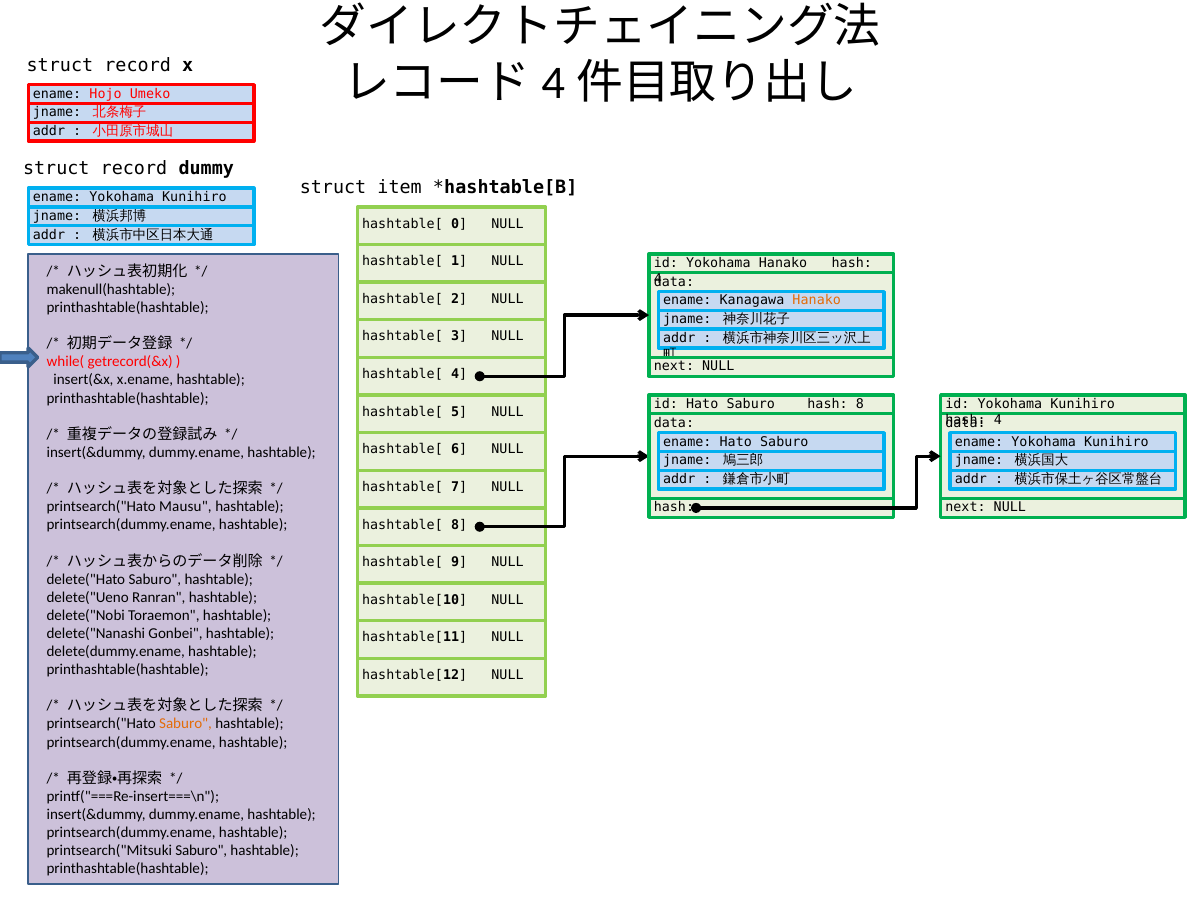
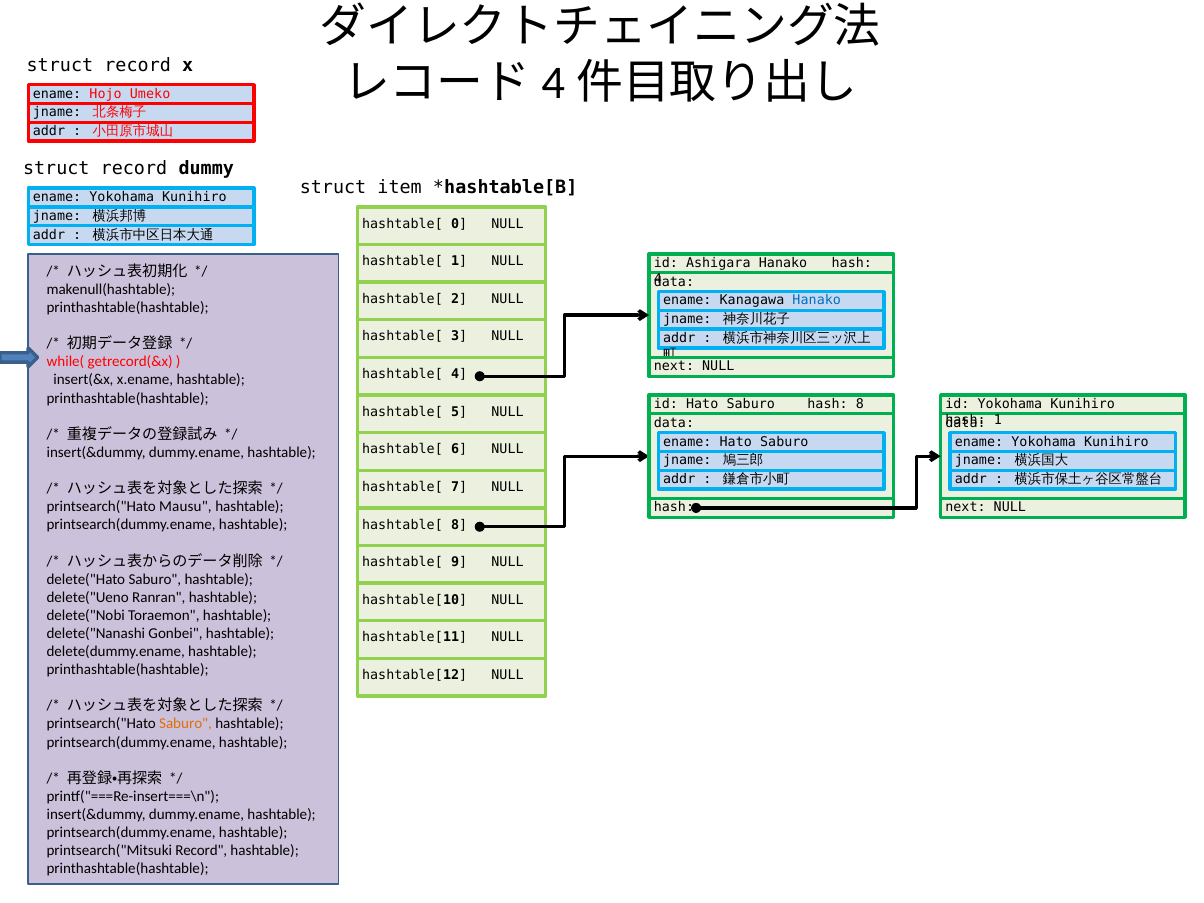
Yokohama at (718, 263): Yokohama -> Ashigara
Hanako at (817, 301) colour: orange -> blue
4 at (998, 420): 4 -> 1
printsearch("Mitsuki Saburo: Saburo -> Record
